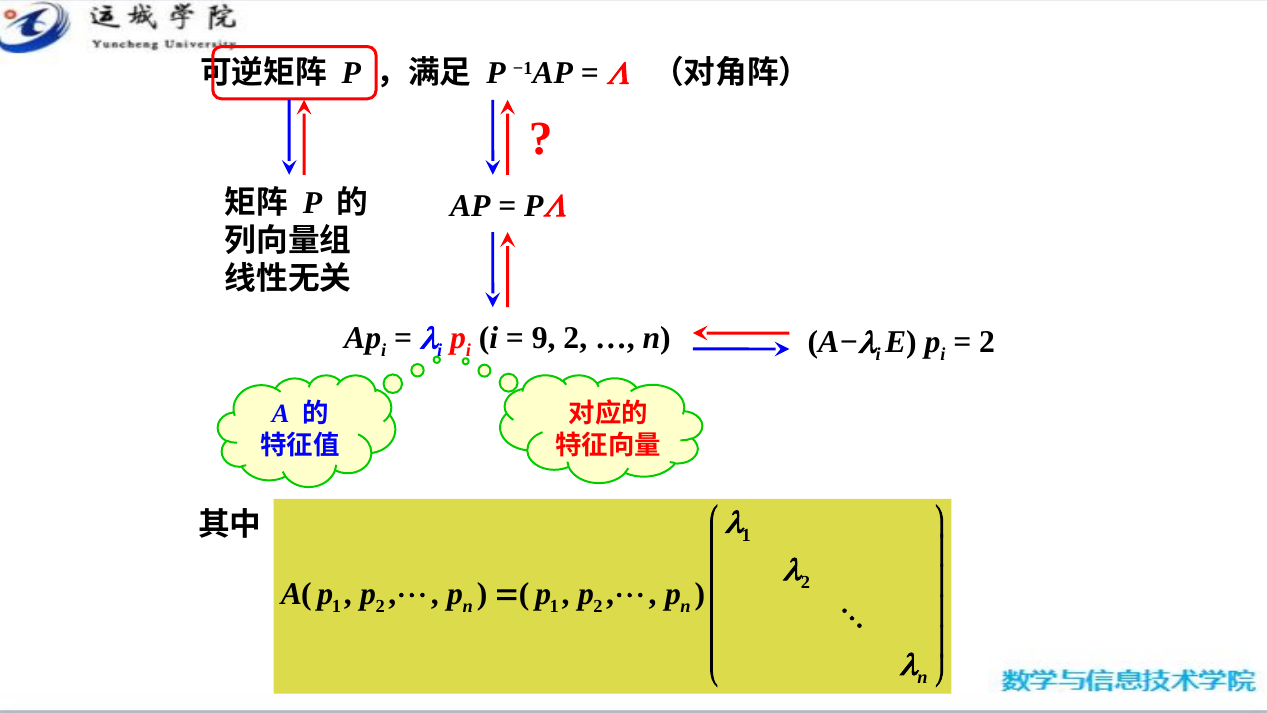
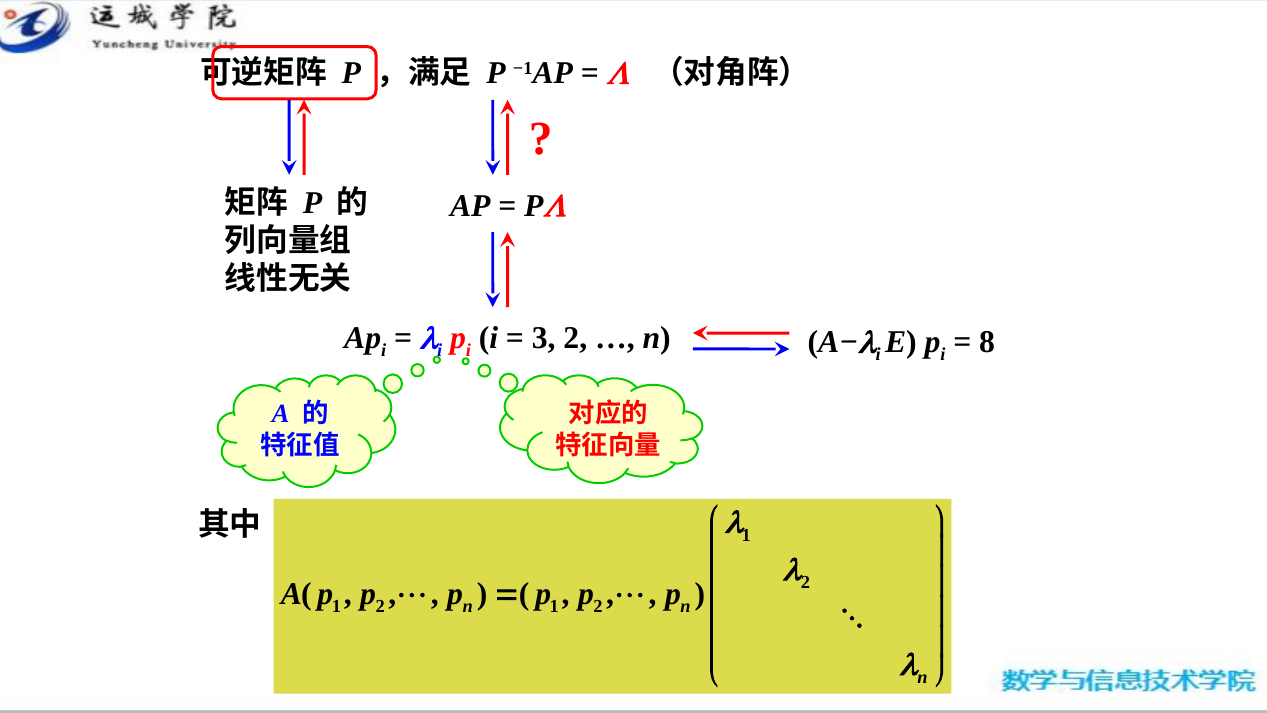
9: 9 -> 3
2 at (987, 342): 2 -> 8
